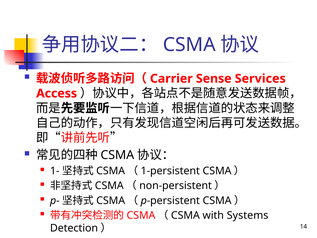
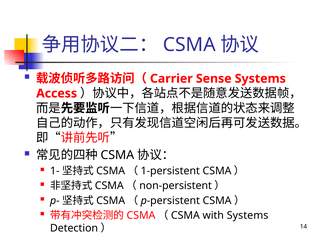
Sense Services: Services -> Systems
